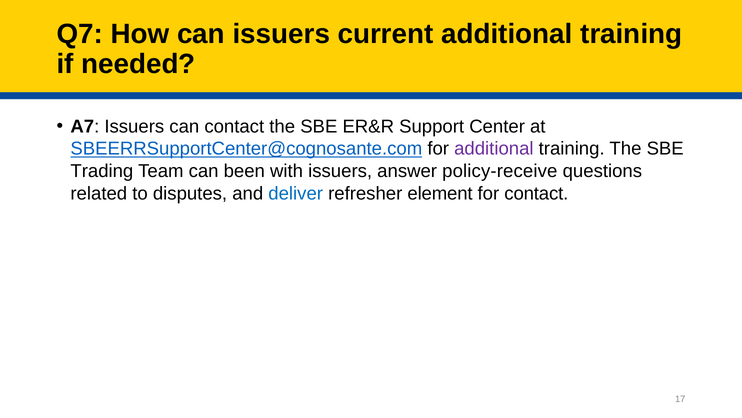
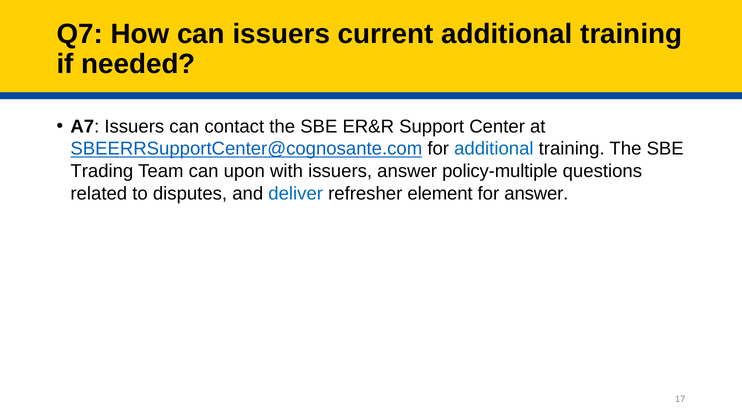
additional at (494, 149) colour: purple -> blue
been: been -> upon
policy-receive: policy-receive -> policy-multiple
for contact: contact -> answer
